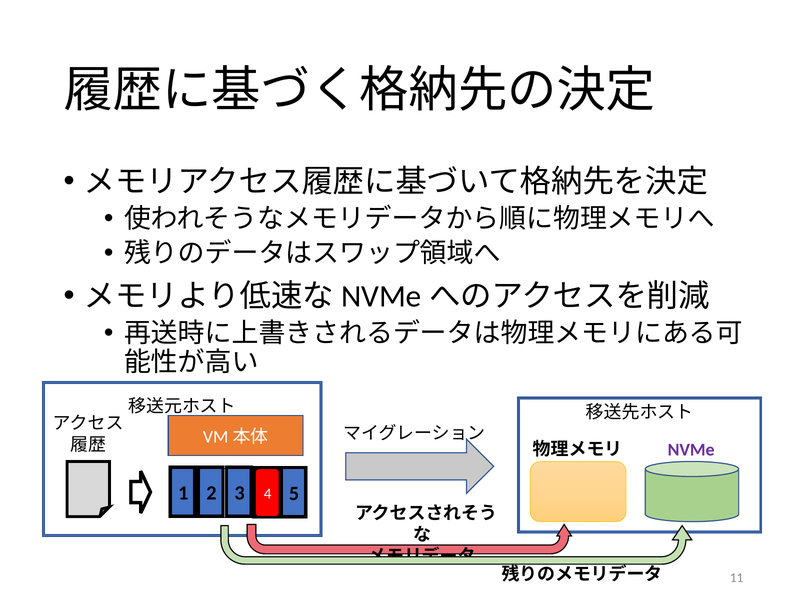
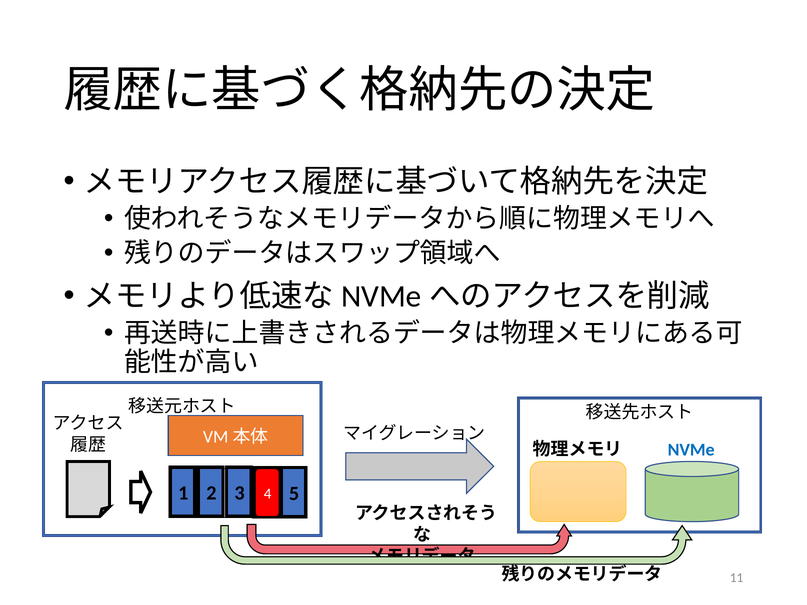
NVMe colour: purple -> blue
